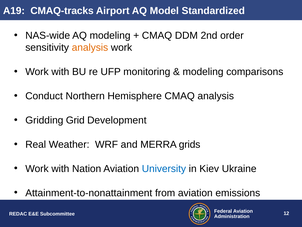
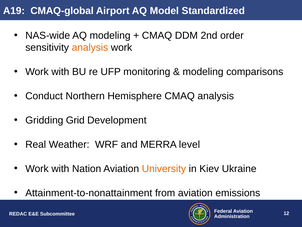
CMAQ-tracks: CMAQ-tracks -> CMAQ-global
grids: grids -> level
University colour: blue -> orange
